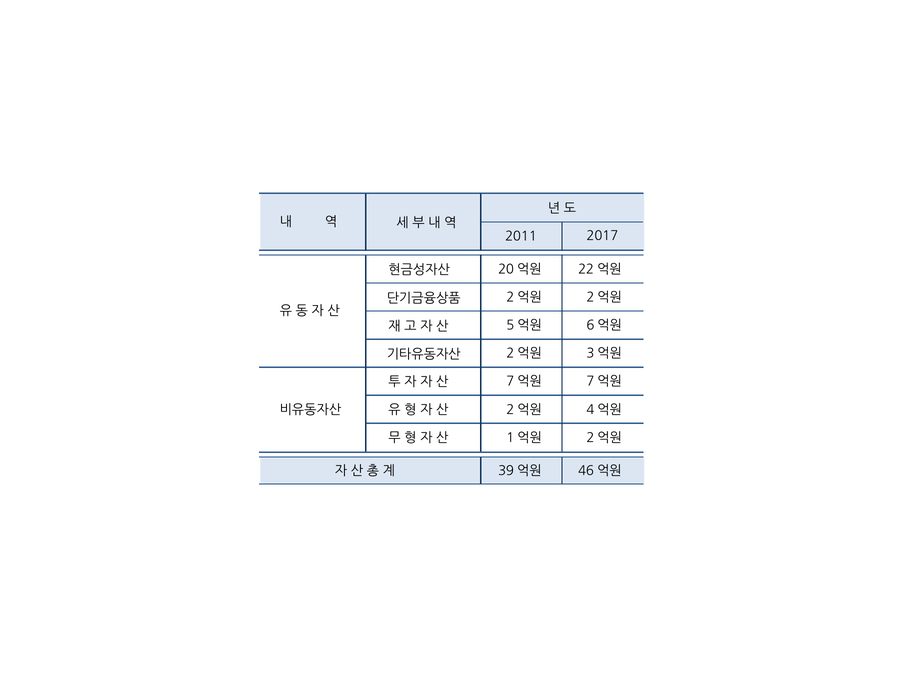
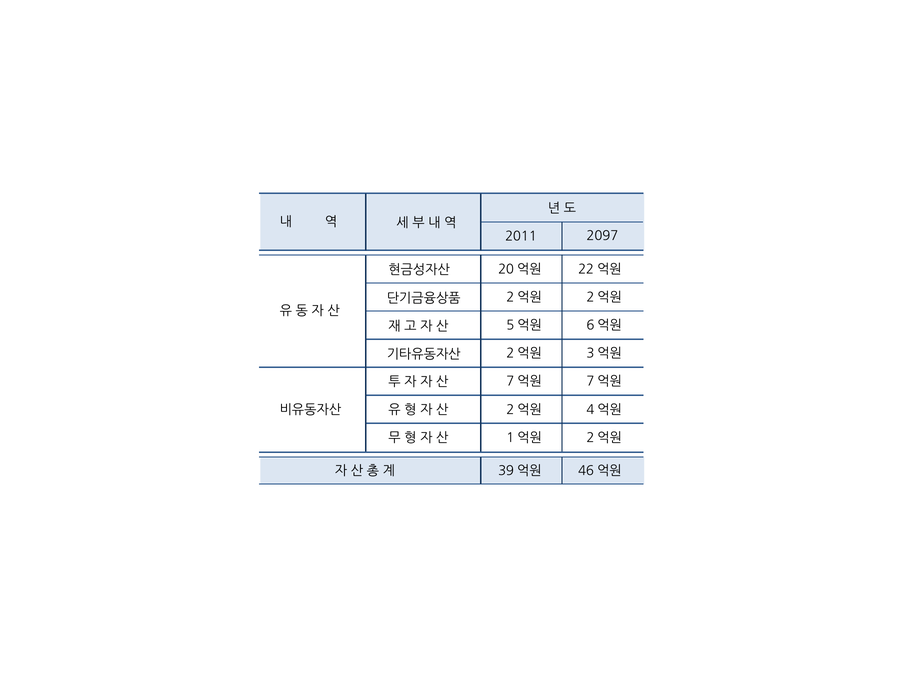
2017: 2017 -> 2097
